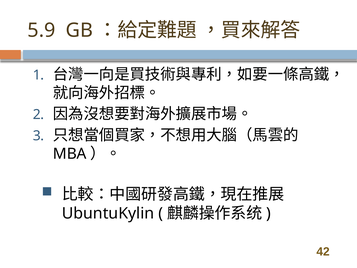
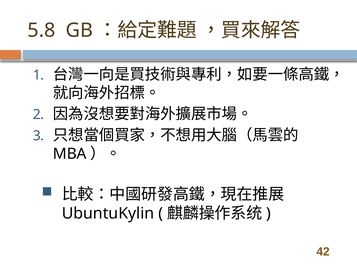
5.9: 5.9 -> 5.8
